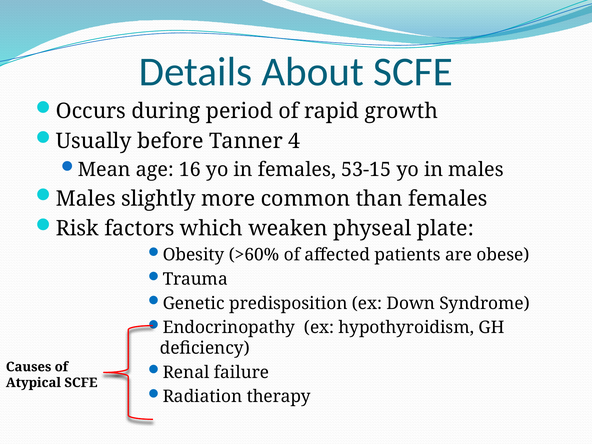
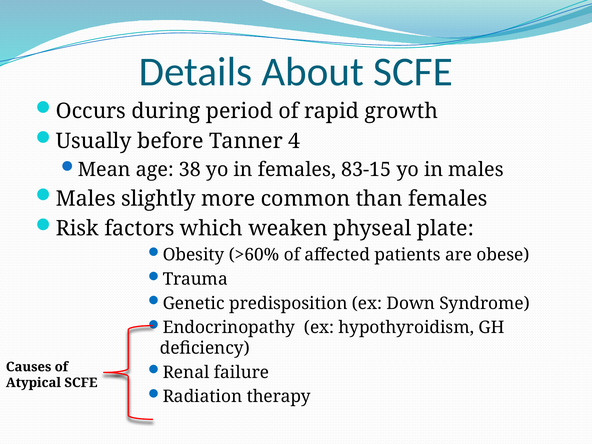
16: 16 -> 38
53-15: 53-15 -> 83-15
